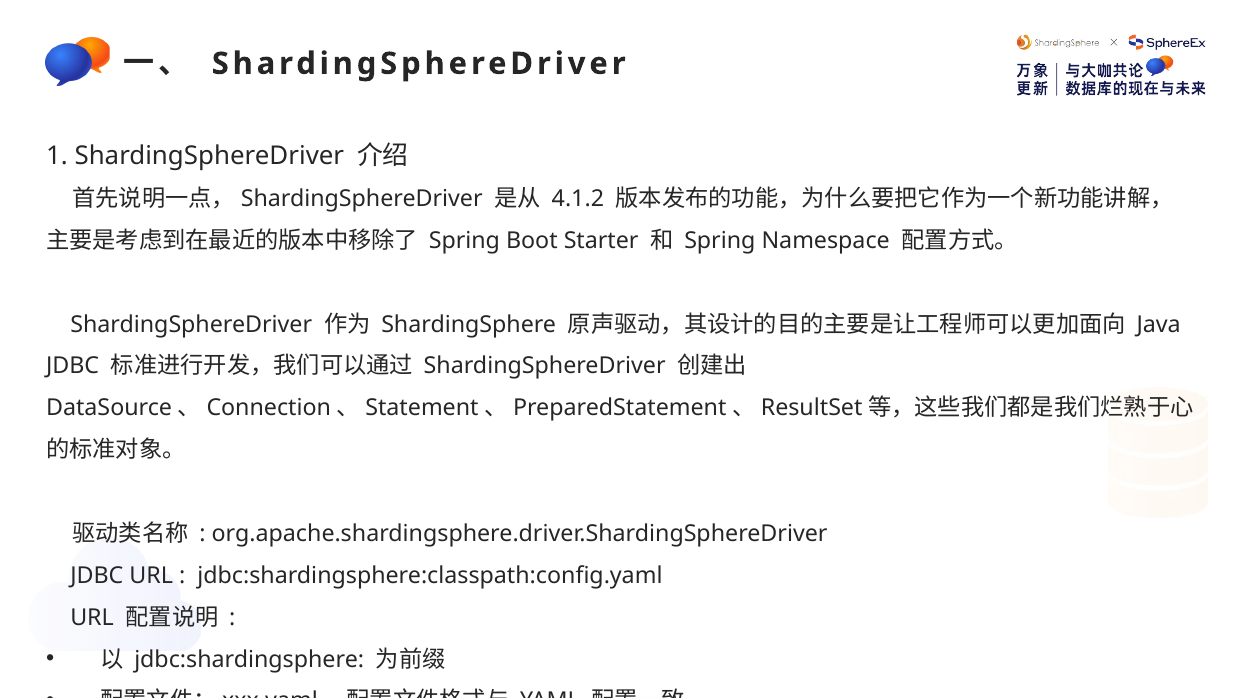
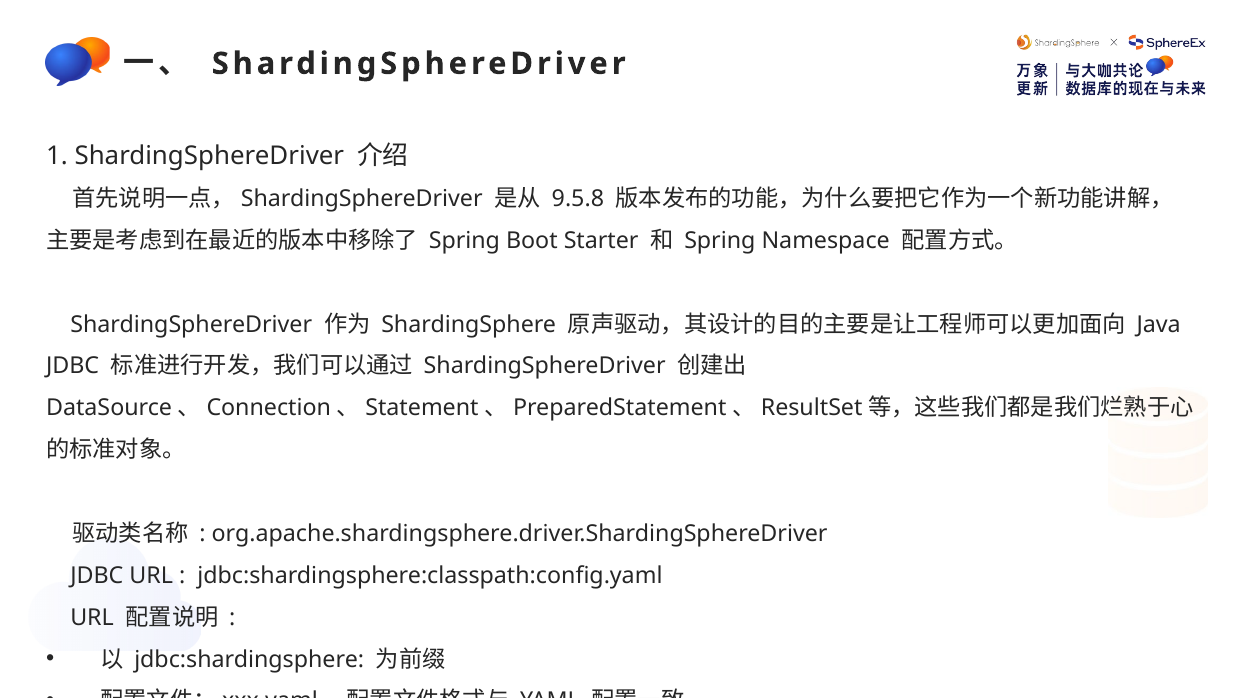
4.1.2: 4.1.2 -> 9.5.8
